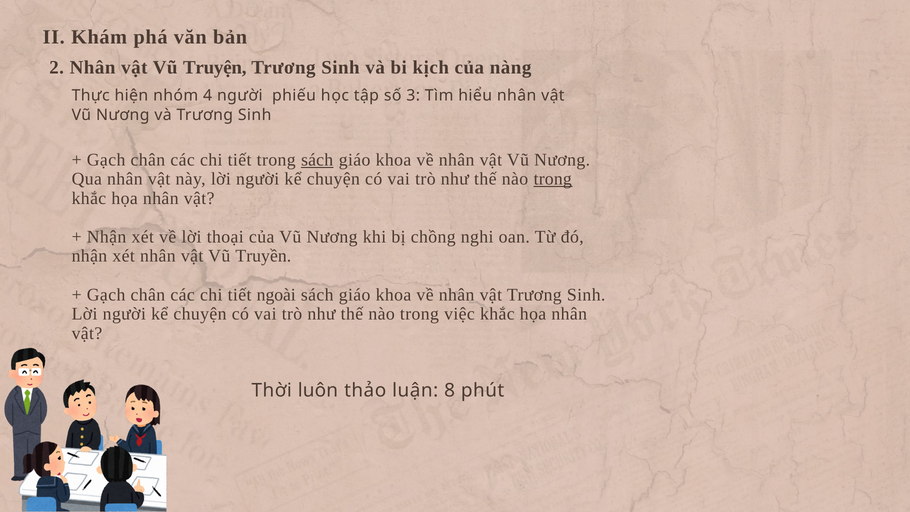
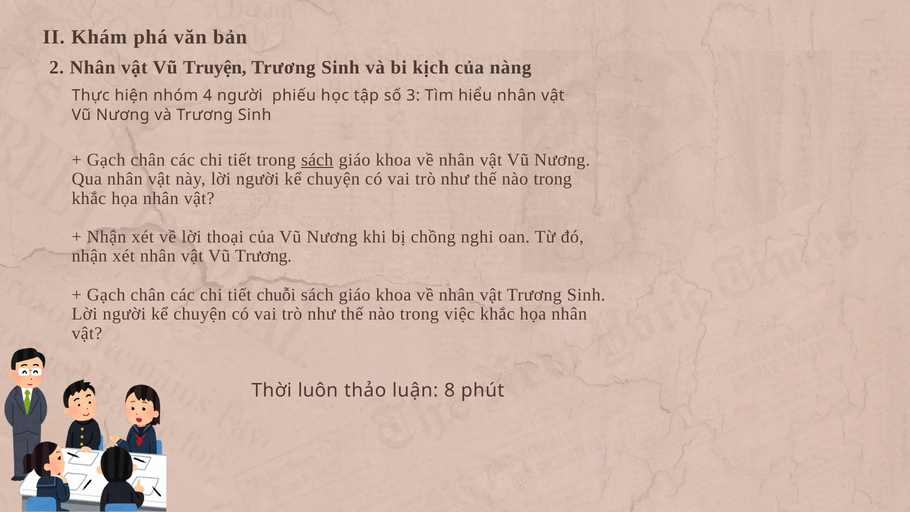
trong at (553, 179) underline: present -> none
Vũ Truyền: Truyền -> Trương
ngoài: ngoài -> chuỗi
